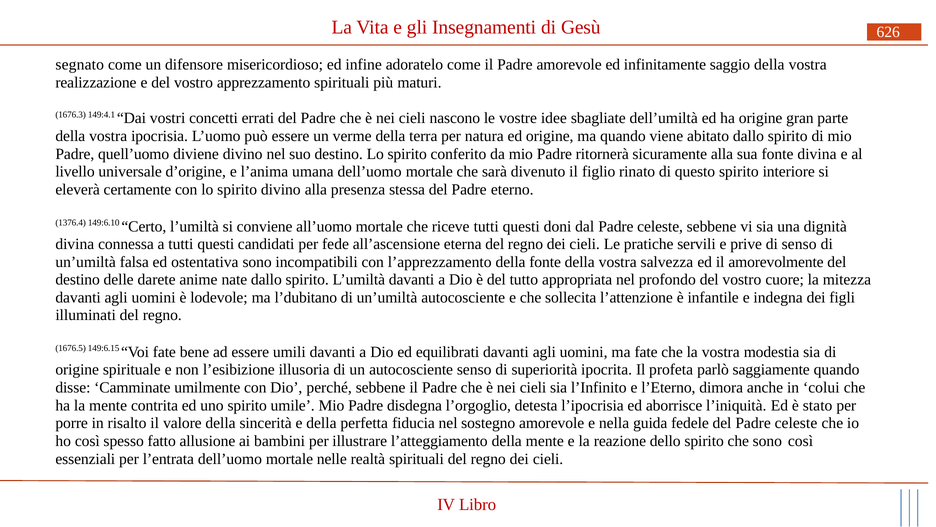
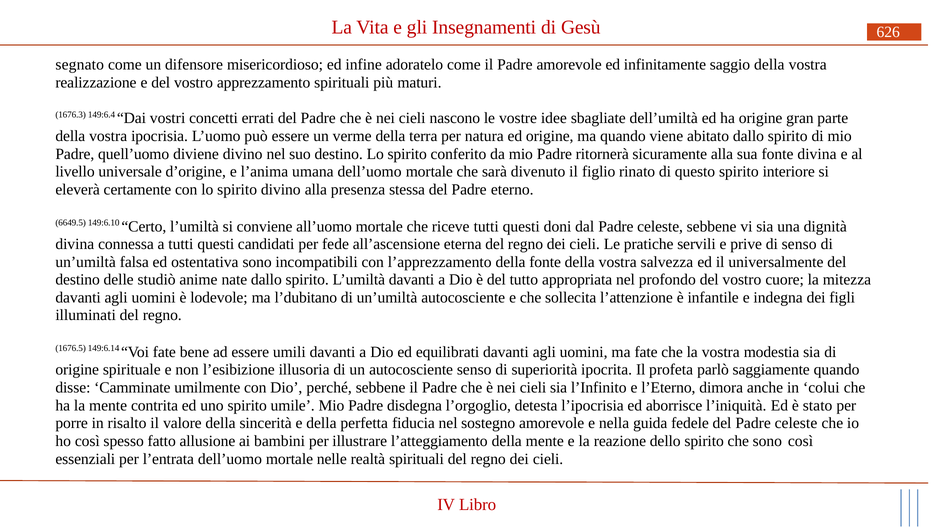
149:4.1: 149:4.1 -> 149:6.4
1376.4: 1376.4 -> 6649.5
amorevolmente: amorevolmente -> universalmente
darete: darete -> studiò
149:6.15: 149:6.15 -> 149:6.14
